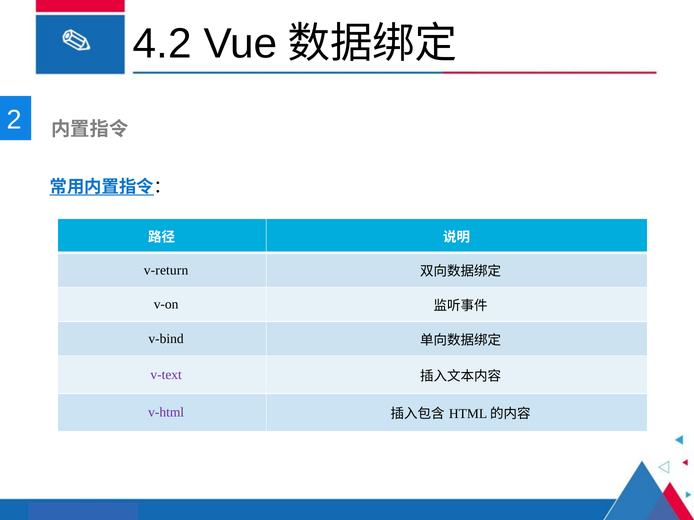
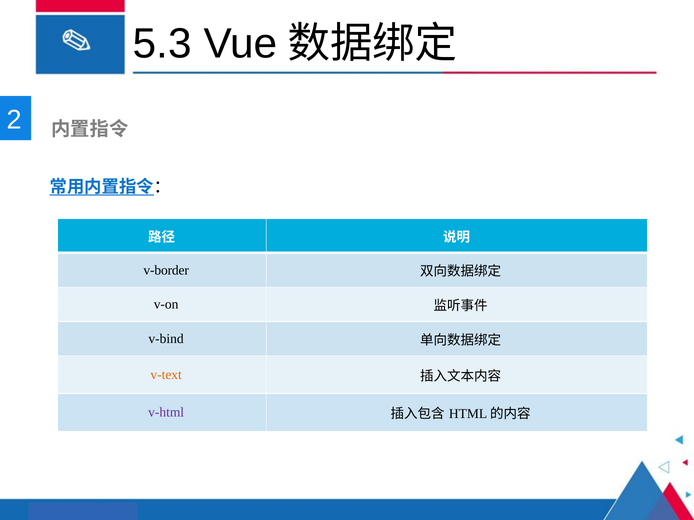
4.2: 4.2 -> 5.3
v-return: v-return -> v-border
v-text colour: purple -> orange
